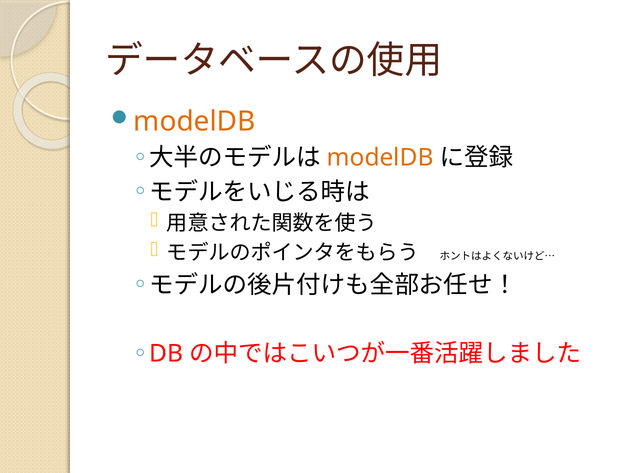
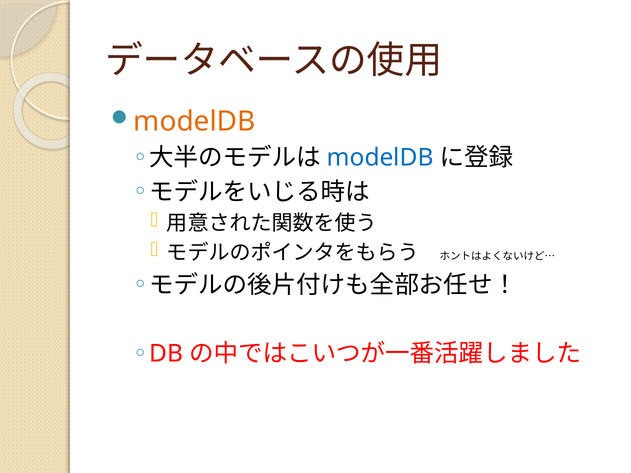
modelDB at (380, 158) colour: orange -> blue
